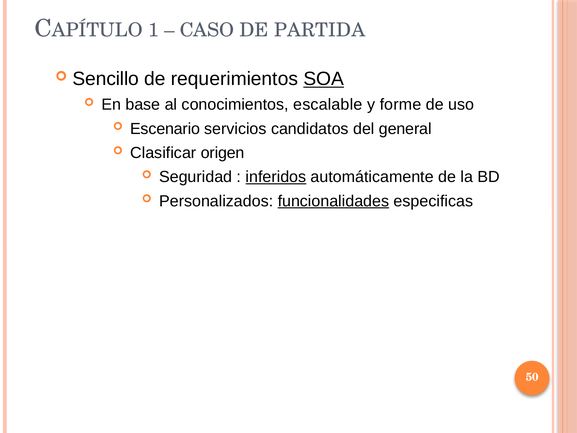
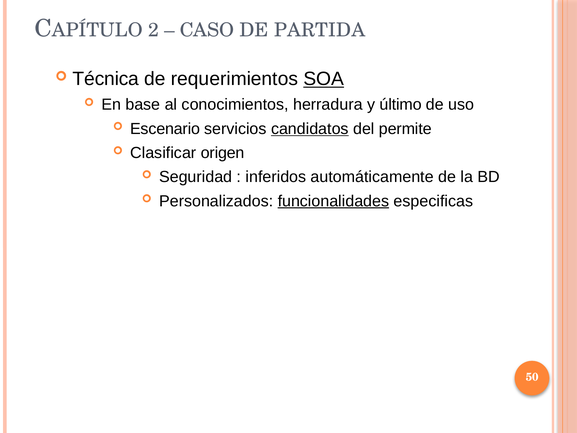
1: 1 -> 2
Sencillo: Sencillo -> Técnica
escalable: escalable -> herradura
forme: forme -> último
candidatos underline: none -> present
general: general -> permite
inferidos underline: present -> none
